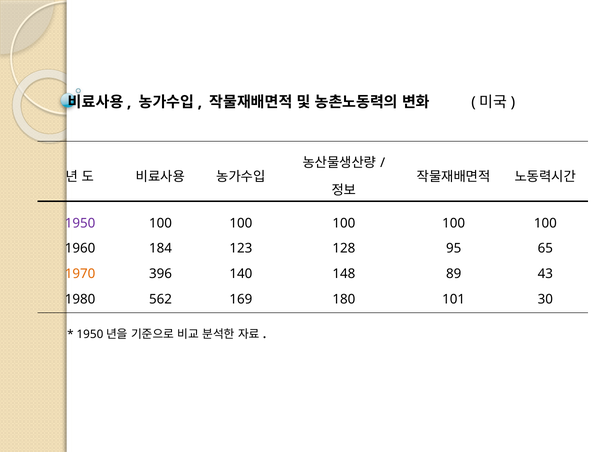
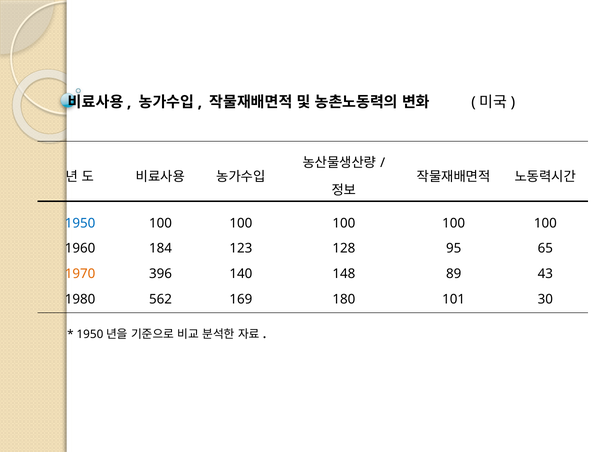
1950 colour: purple -> blue
